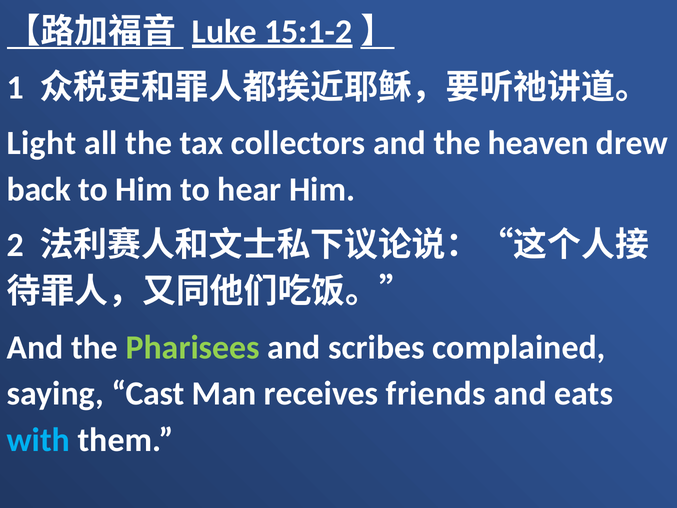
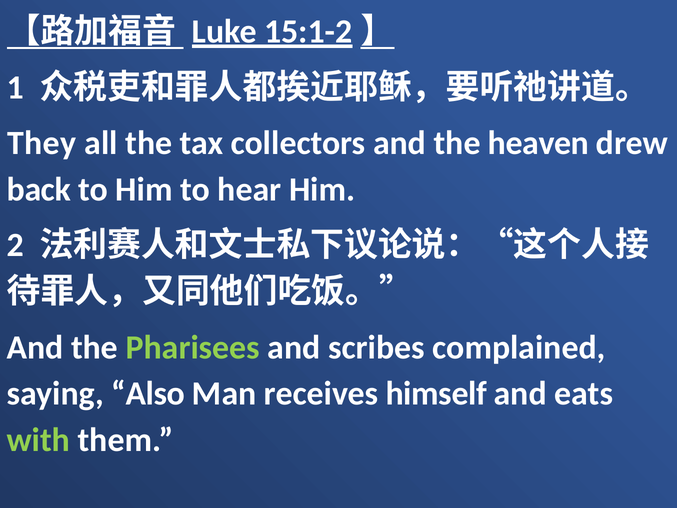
Light: Light -> They
Cast: Cast -> Also
friends: friends -> himself
with colour: light blue -> light green
